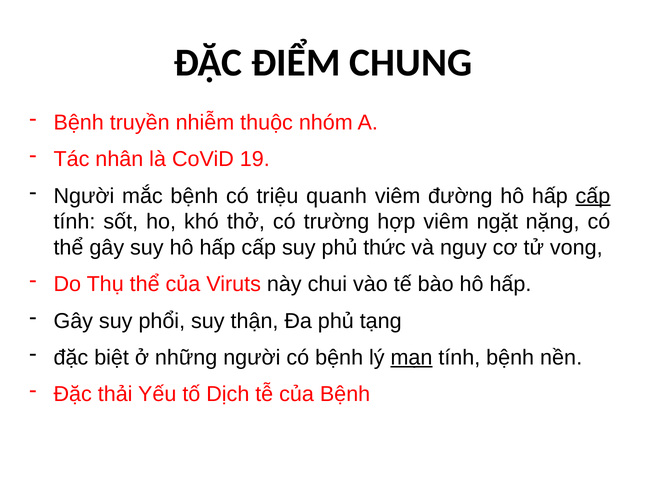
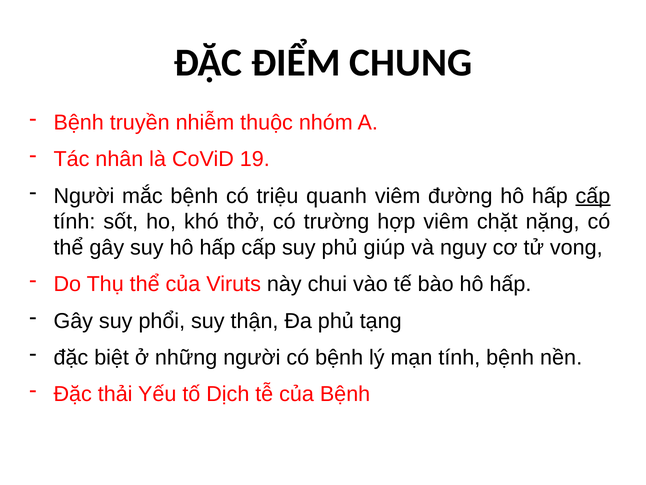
ngặt: ngặt -> chặt
thức: thức -> giúp
mạn underline: present -> none
